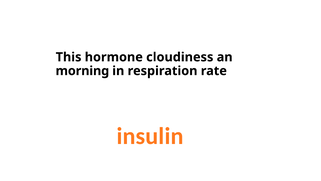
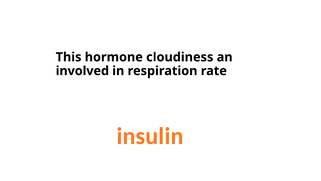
morning: morning -> involved
